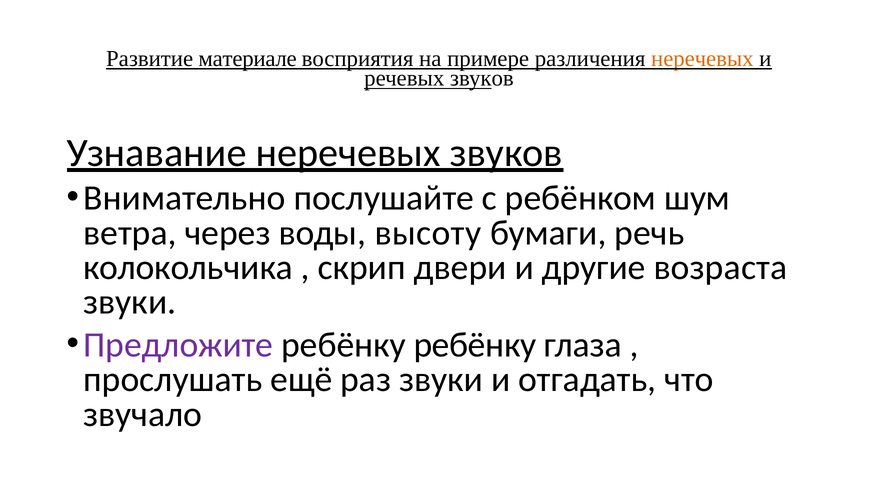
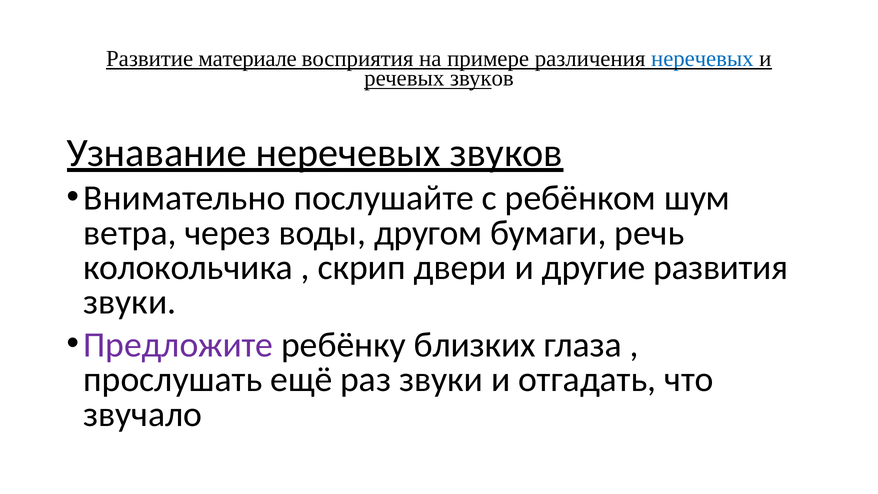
неречевых at (702, 59) colour: orange -> blue
высоту: высоту -> другом
возраста: возраста -> развития
ребёнку ребёнку: ребёнку -> близких
